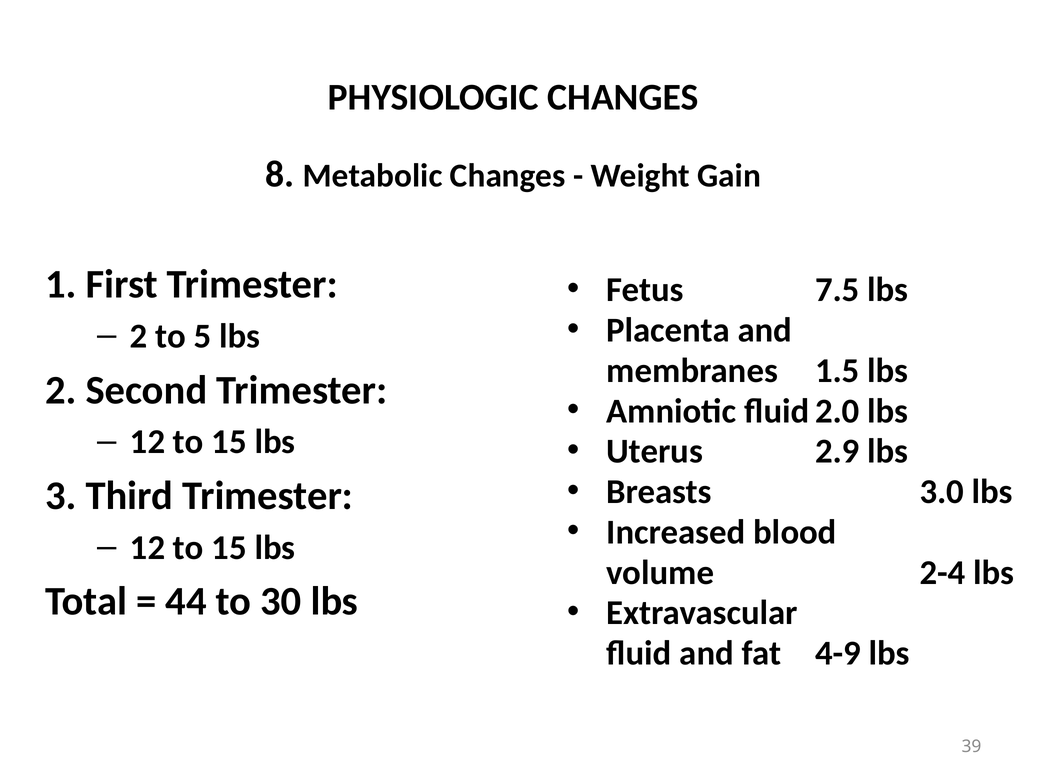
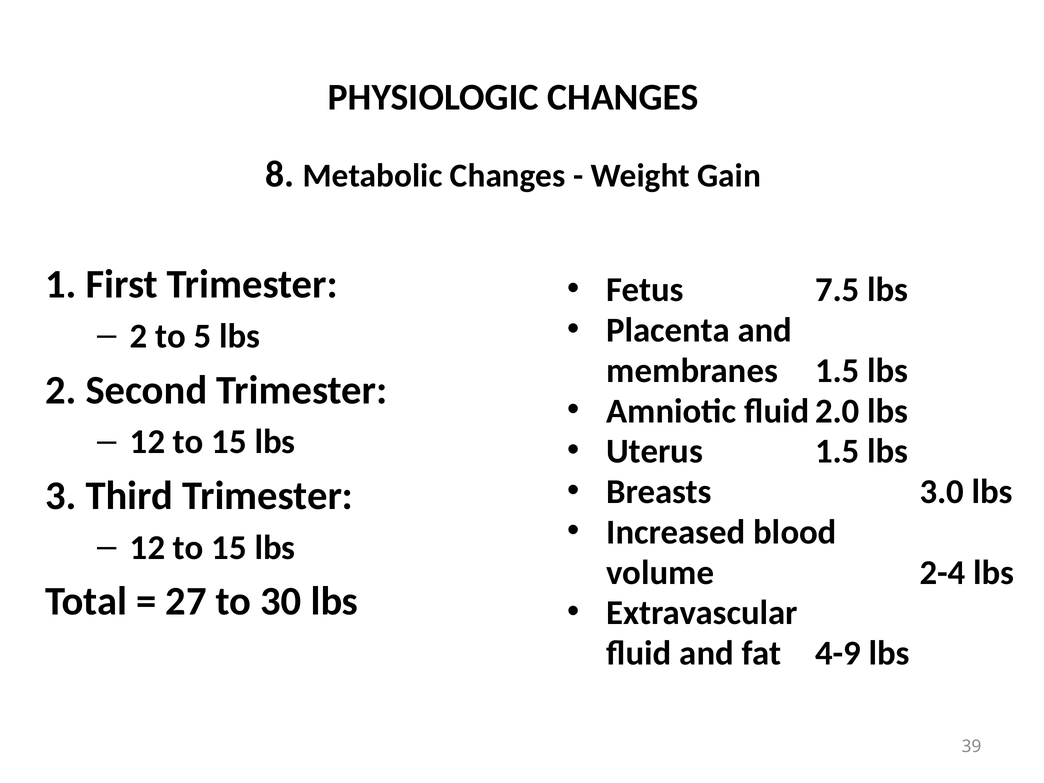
Uterus 2.9: 2.9 -> 1.5
44: 44 -> 27
